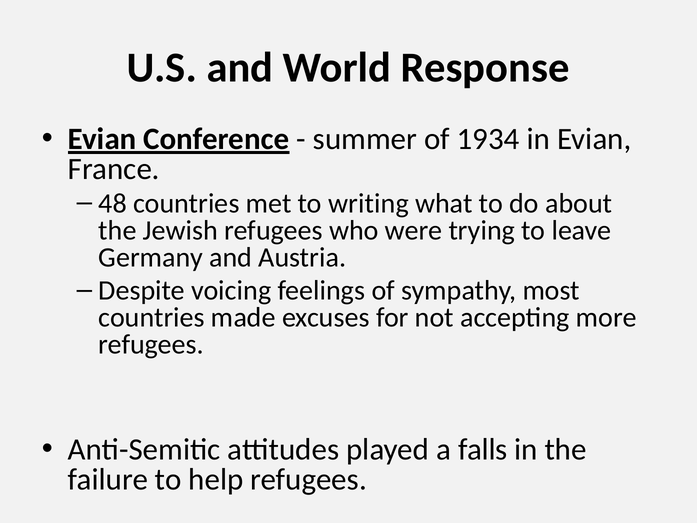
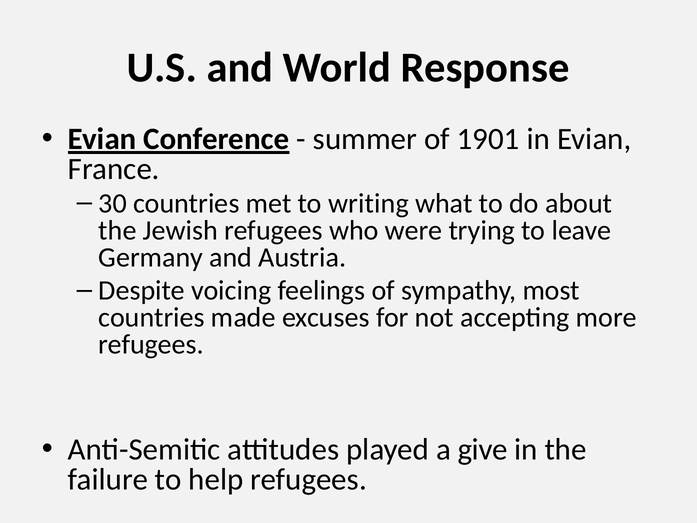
1934: 1934 -> 1901
48: 48 -> 30
falls: falls -> give
